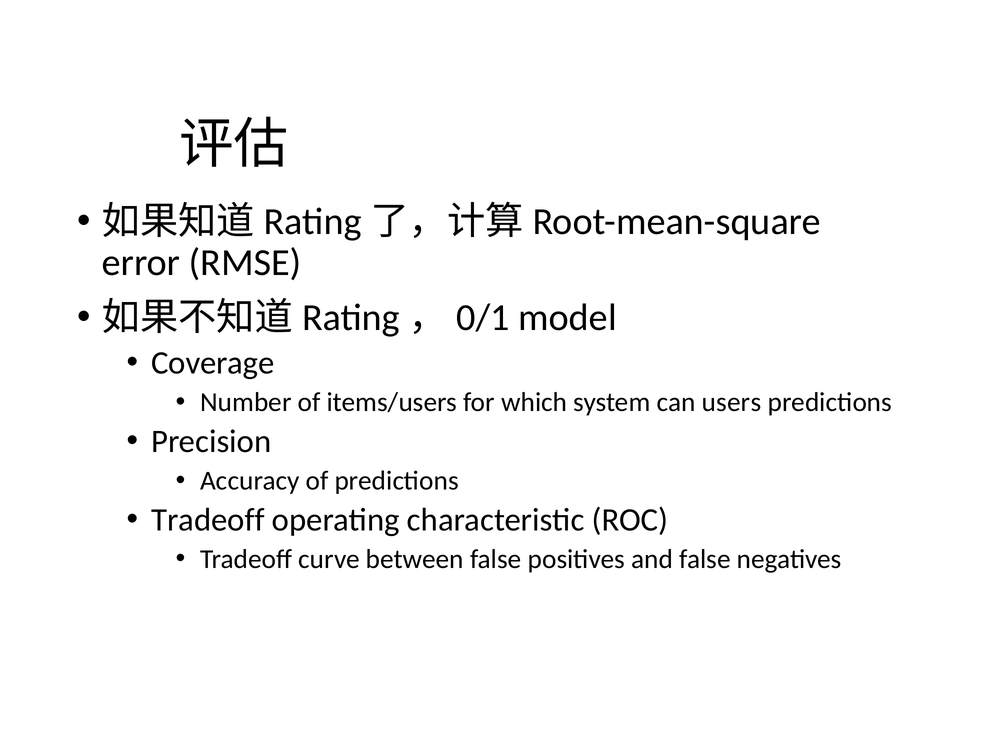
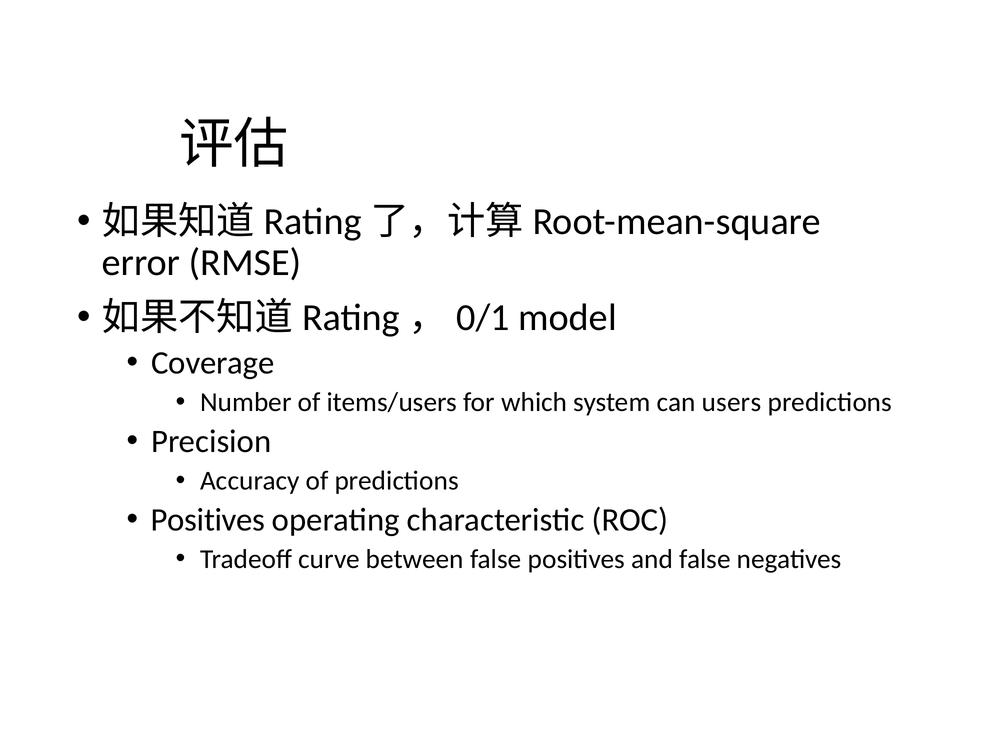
Tradeoff at (208, 520): Tradeoff -> Positives
